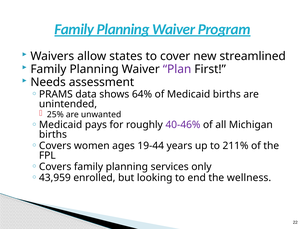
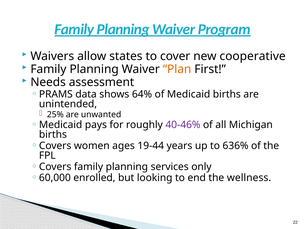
streamlined: streamlined -> cooperative
Plan colour: purple -> orange
211%: 211% -> 636%
43,959: 43,959 -> 60,000
